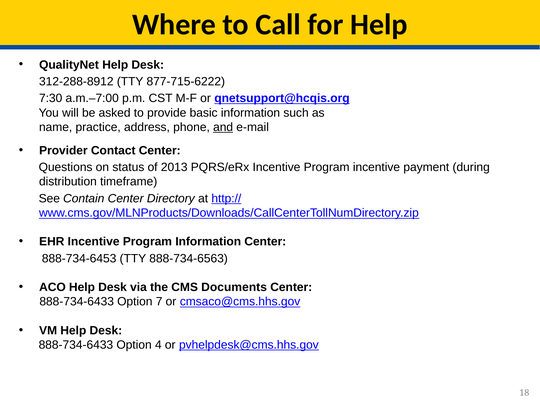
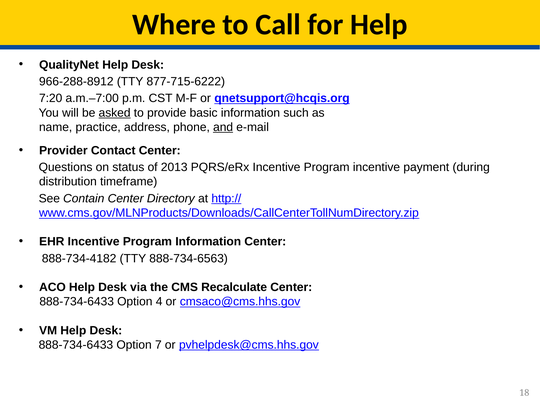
312-288-8912: 312-288-8912 -> 966-288-8912
7:30: 7:30 -> 7:20
asked underline: none -> present
888-734-6453: 888-734-6453 -> 888-734-4182
Documents: Documents -> Recalculate
7: 7 -> 4
4: 4 -> 7
